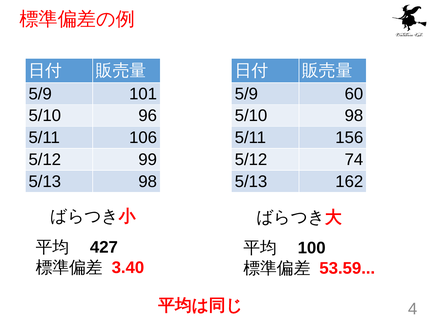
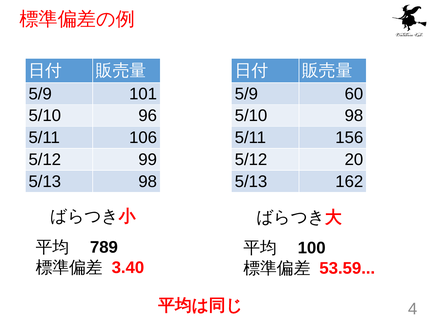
74: 74 -> 20
427: 427 -> 789
